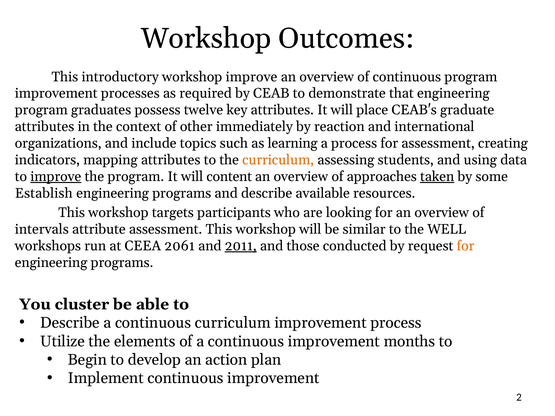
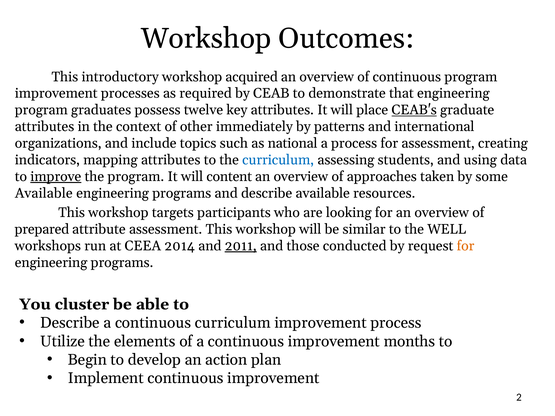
workshop improve: improve -> acquired
CEAB's underline: none -> present
reaction: reaction -> patterns
learning: learning -> national
curriculum at (278, 160) colour: orange -> blue
taken underline: present -> none
Establish at (44, 193): Establish -> Available
intervals: intervals -> prepared
2061: 2061 -> 2014
